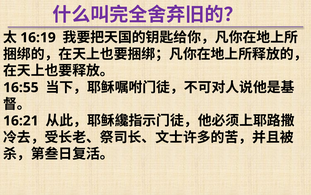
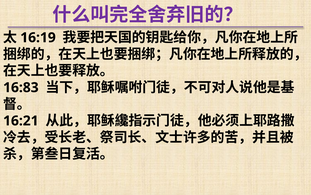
16:55: 16:55 -> 16:83
